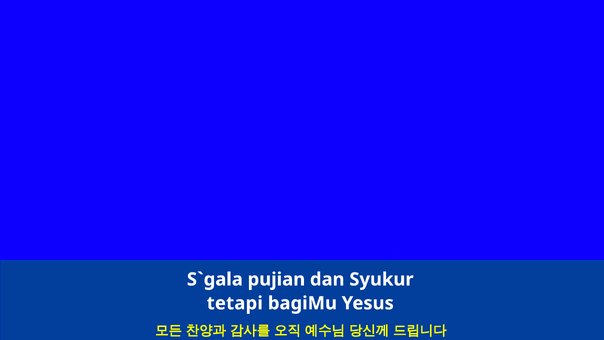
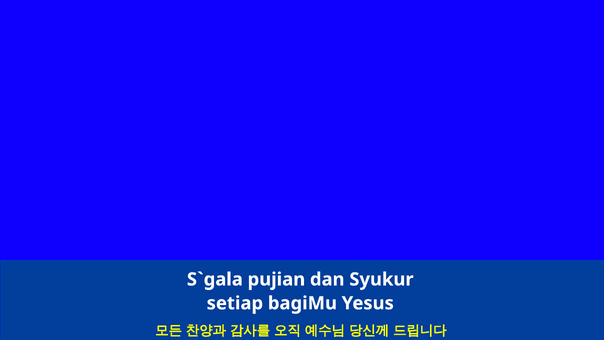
tetapi: tetapi -> setiap
